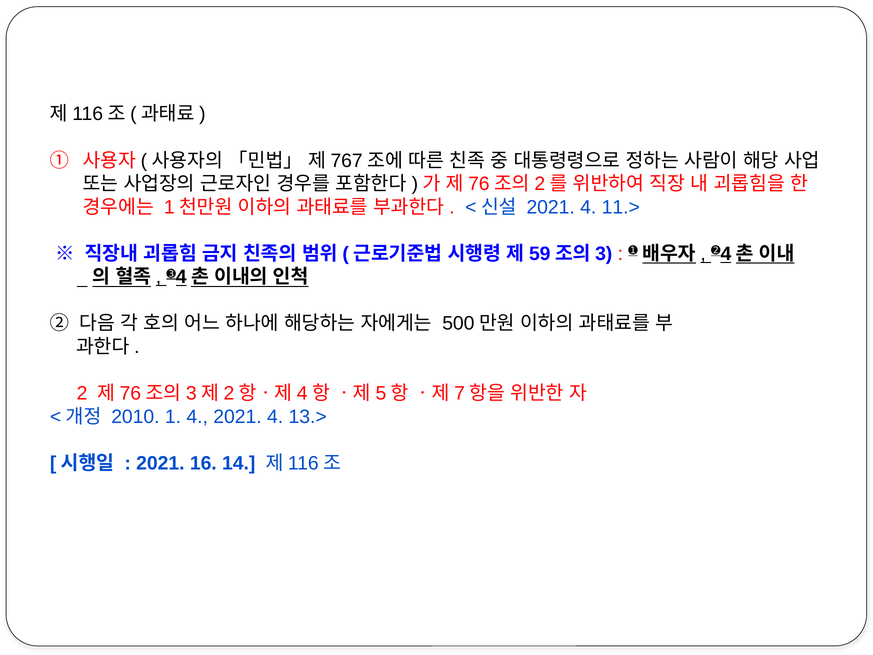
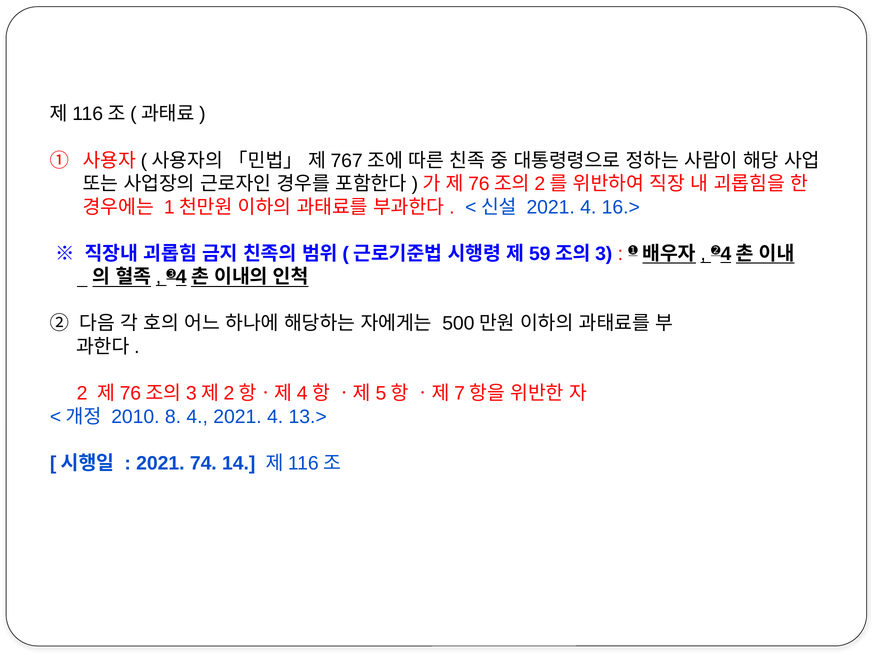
11.>: 11.> -> 16.>
1: 1 -> 8
16: 16 -> 74
